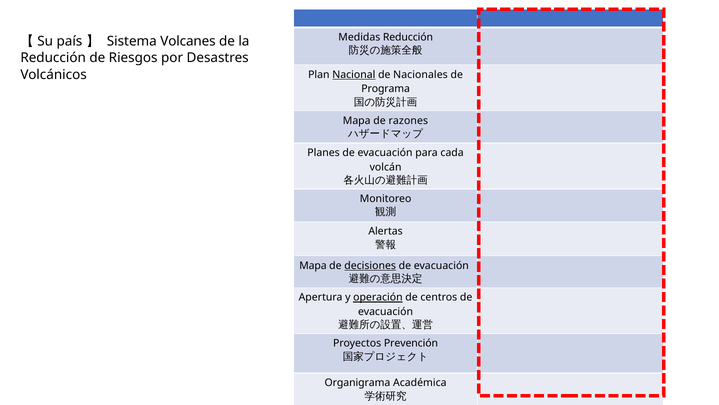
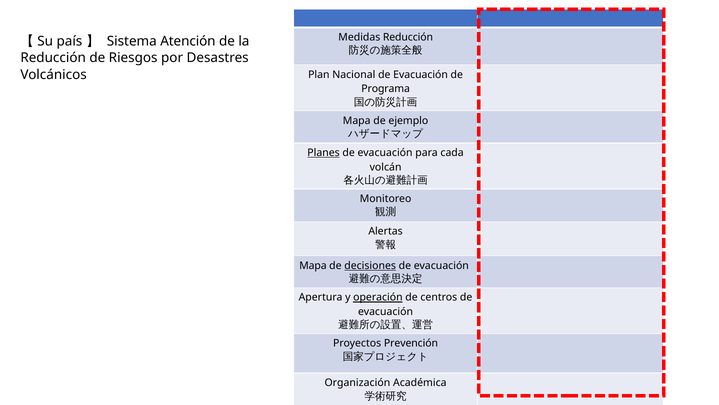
Volcanes: Volcanes -> Atención
Nacional underline: present -> none
Nacionales at (420, 75): Nacionales -> Evacuación
razones: razones -> ejemplo
Planes underline: none -> present
Organigrama: Organigrama -> Organización
